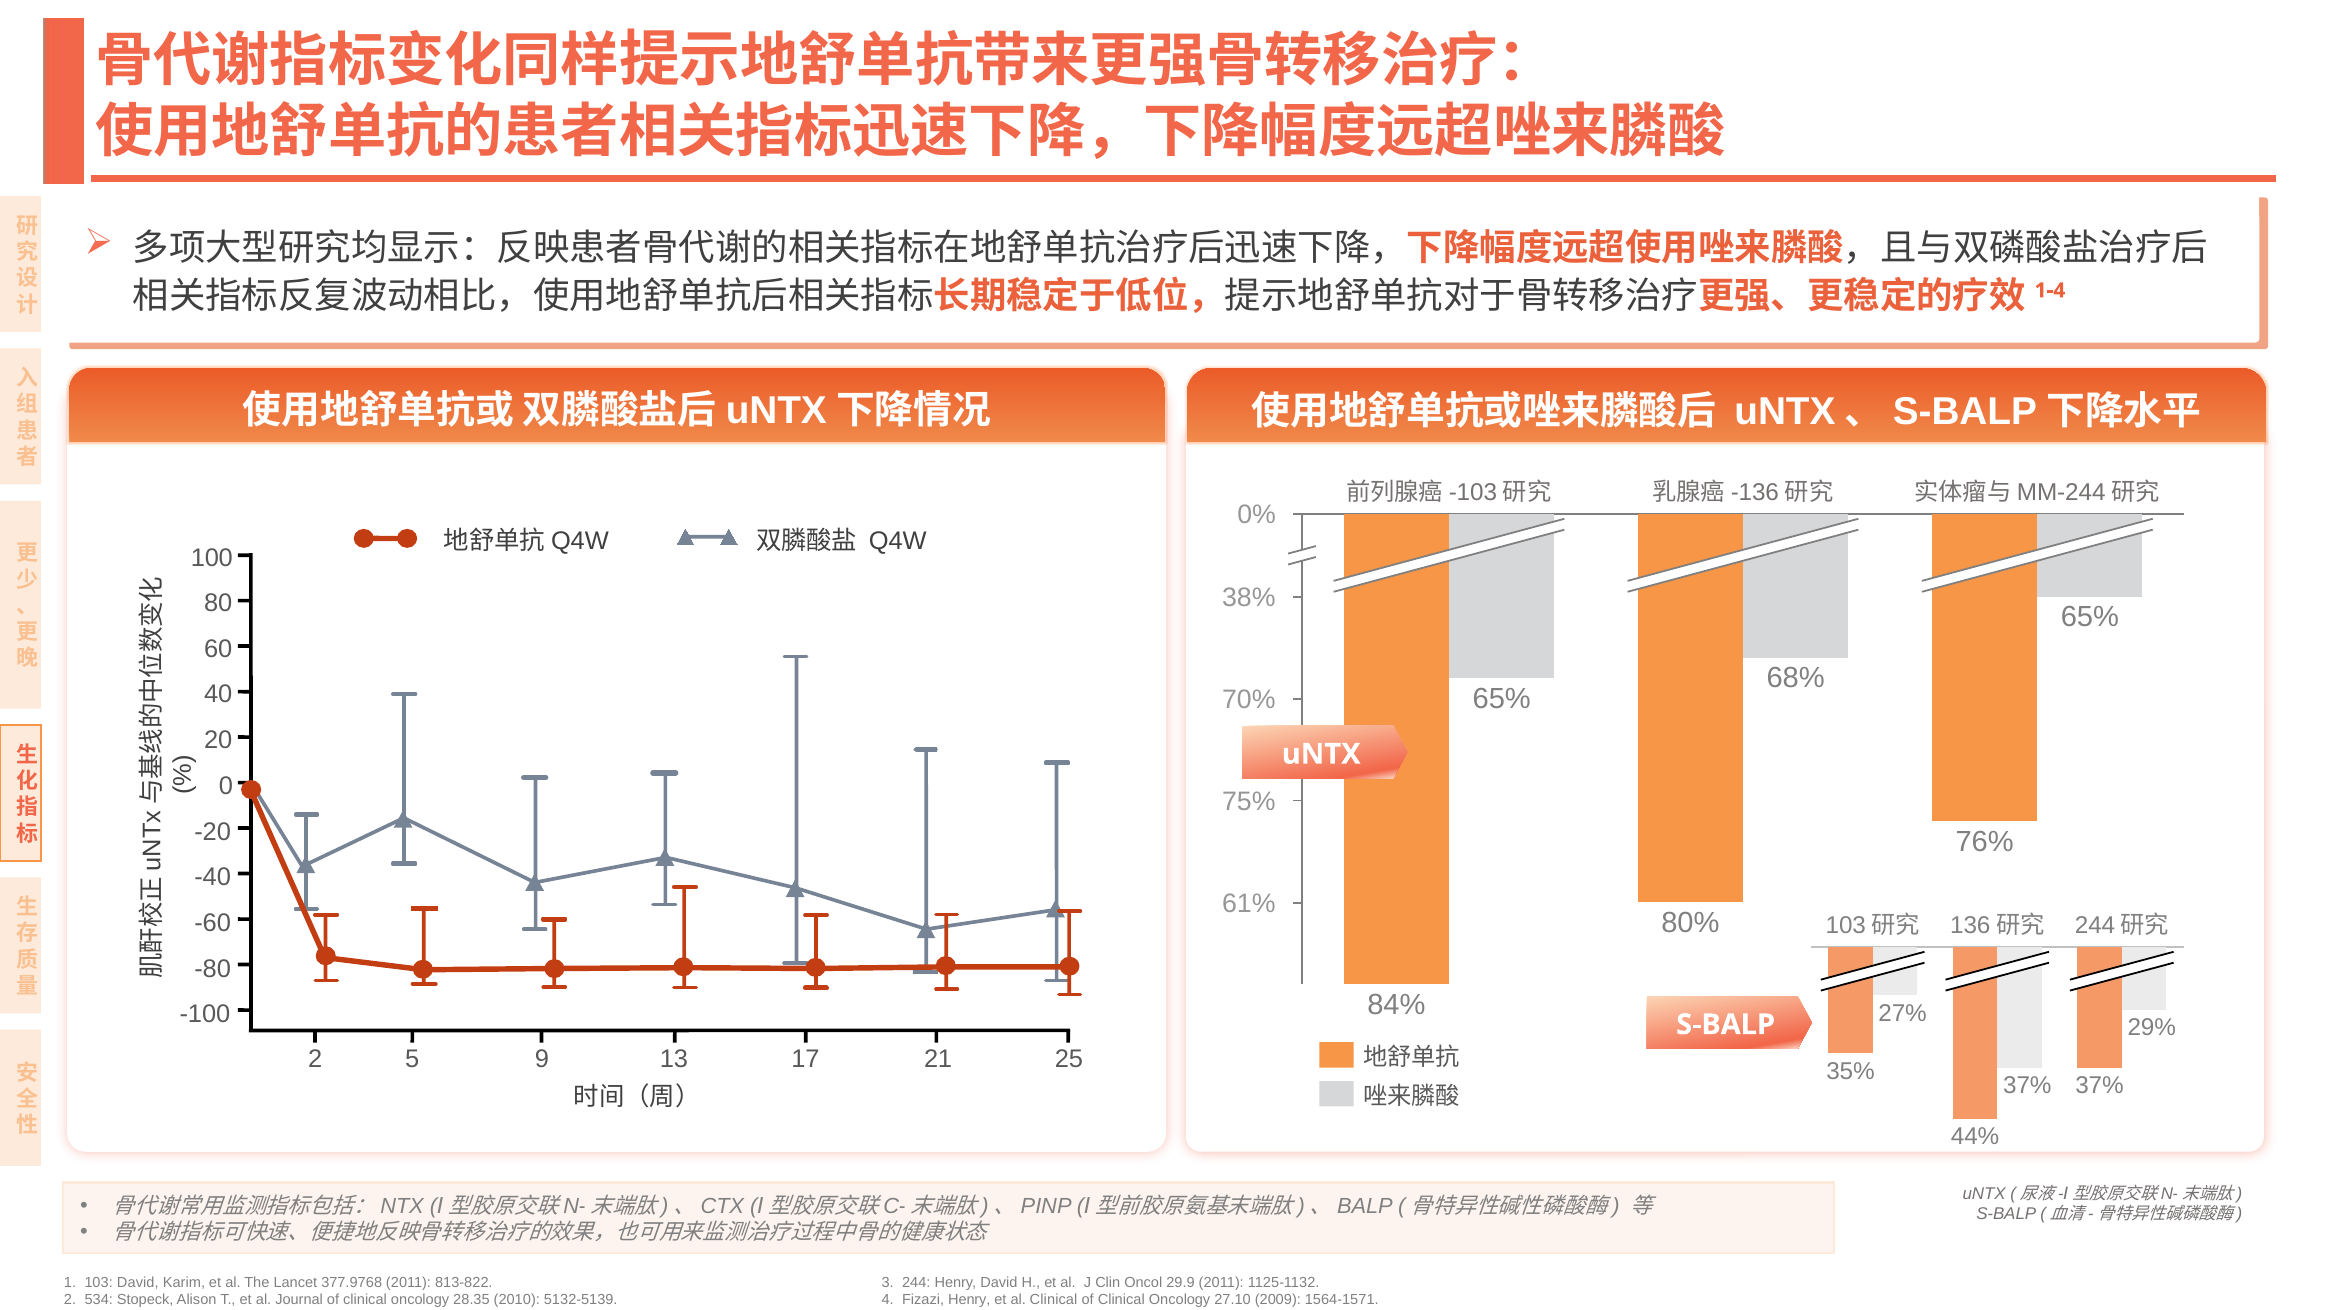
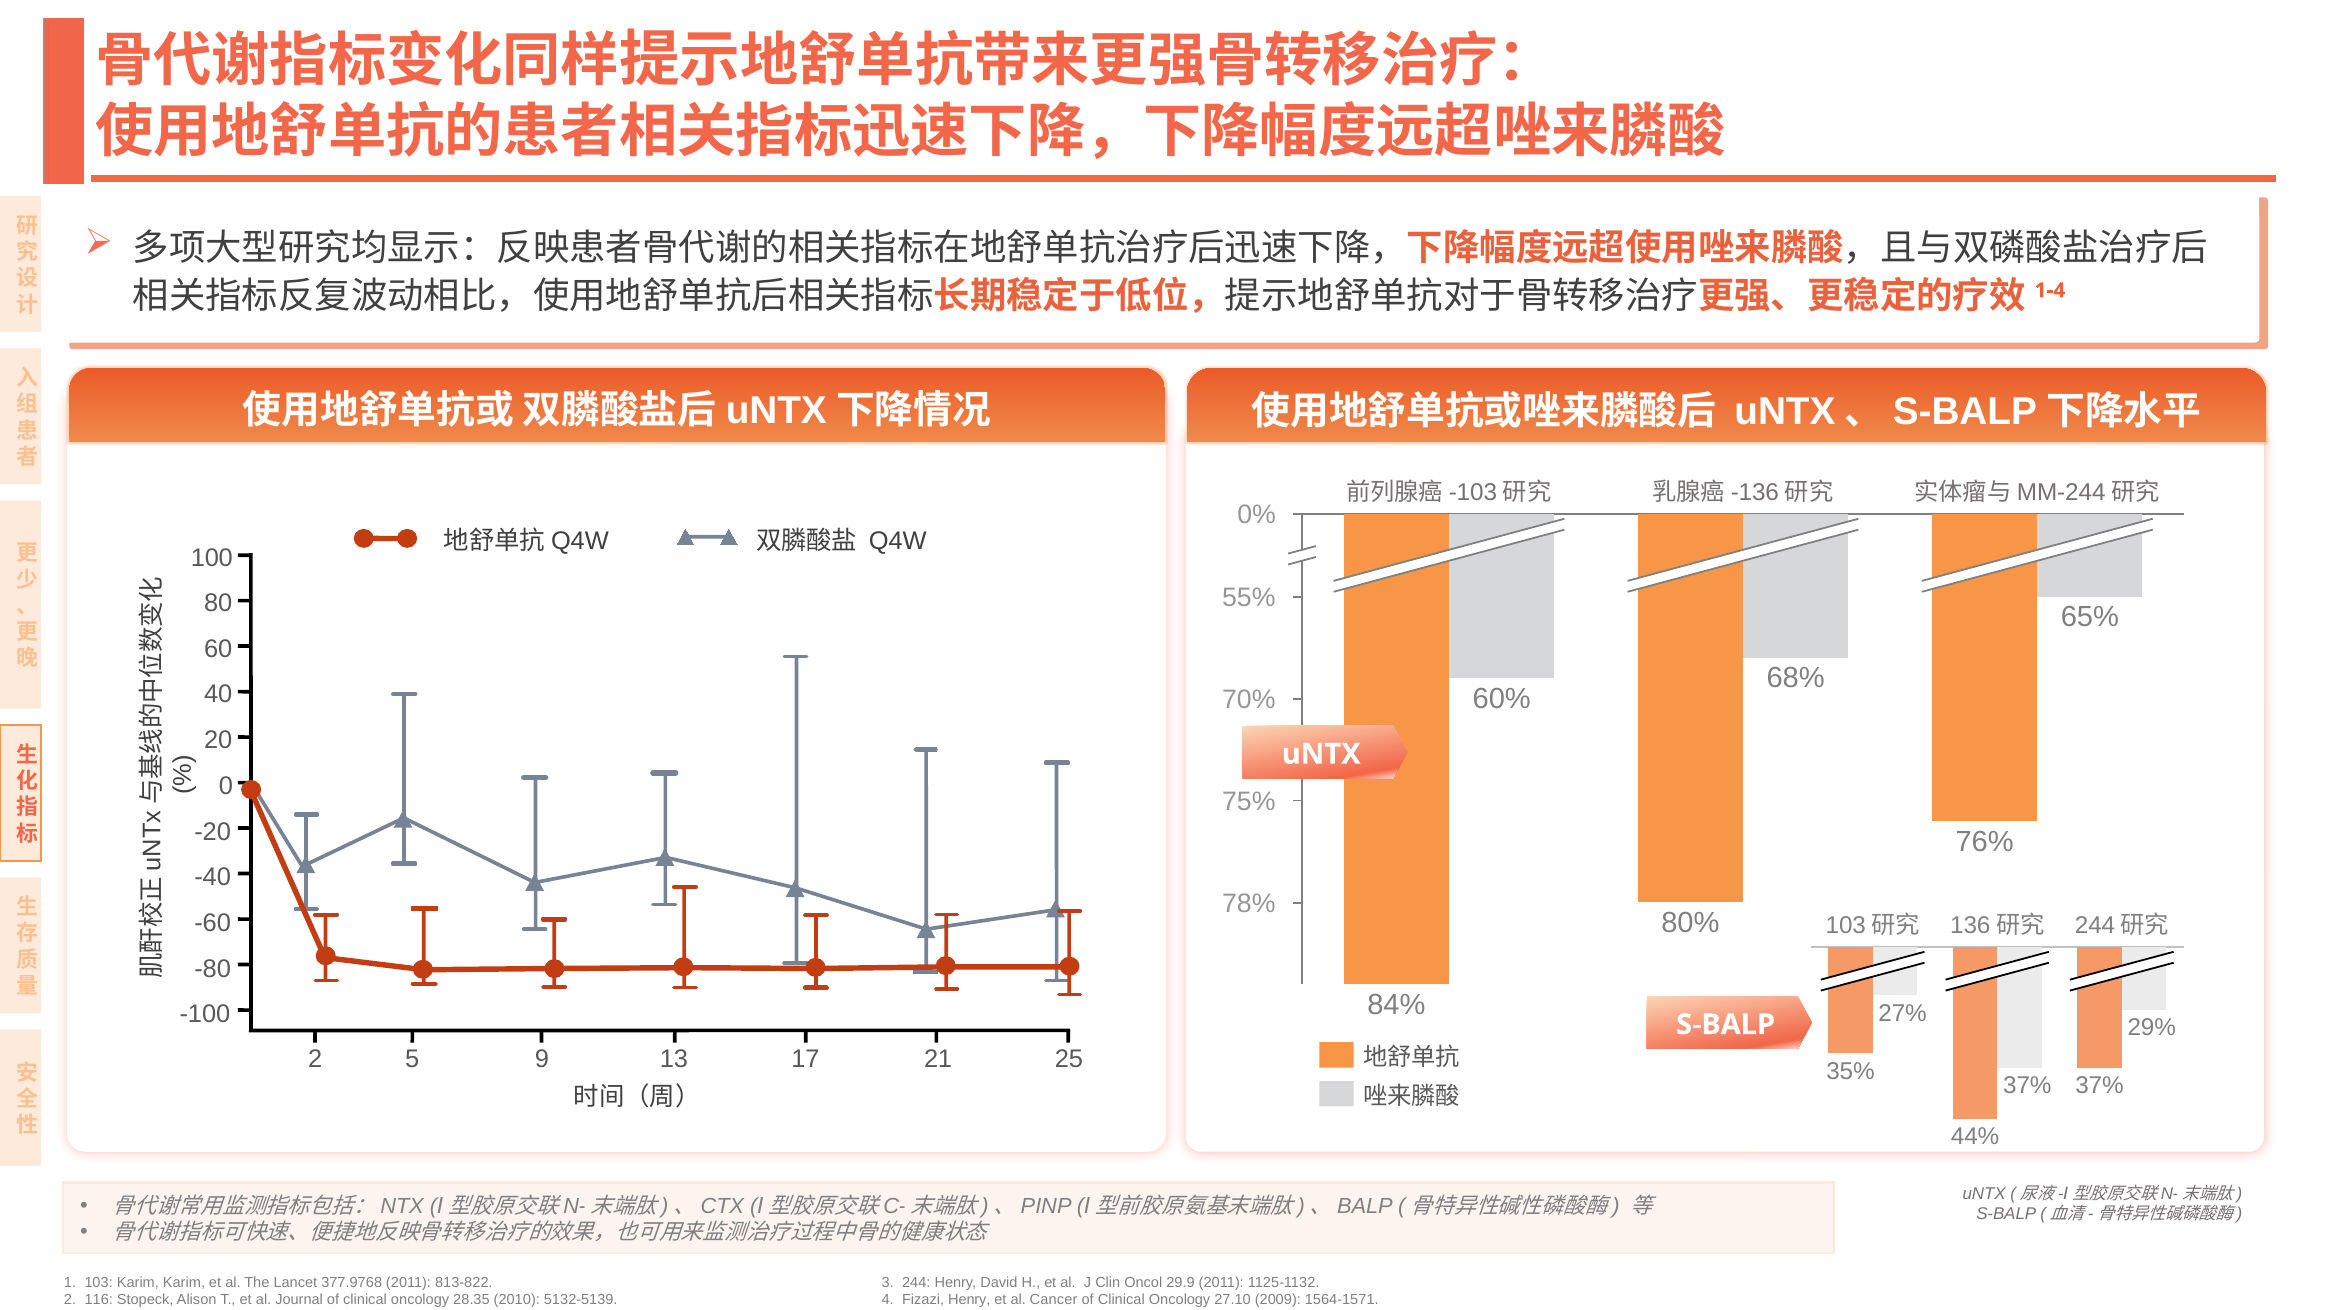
38%: 38% -> 55%
65% at (1502, 699): 65% -> 60%
61%: 61% -> 78%
103 David: David -> Karim
534: 534 -> 116
al Clinical: Clinical -> Cancer
